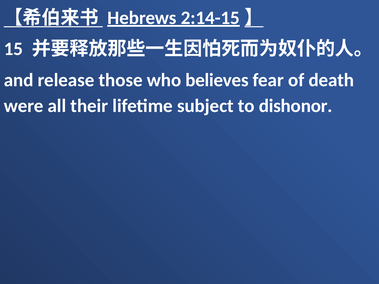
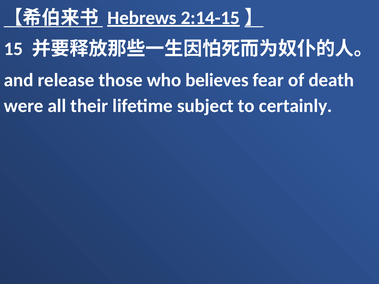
dishonor: dishonor -> certainly
